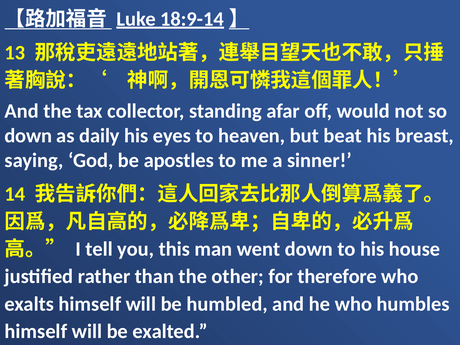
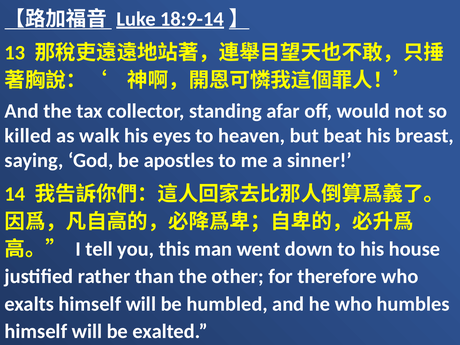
down at (28, 136): down -> killed
daily: daily -> walk
